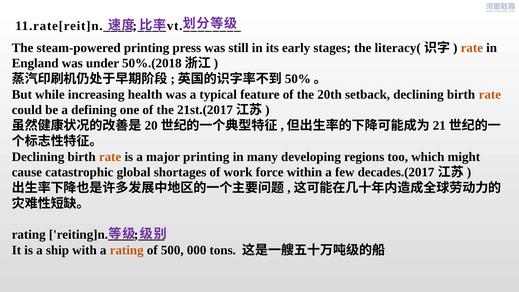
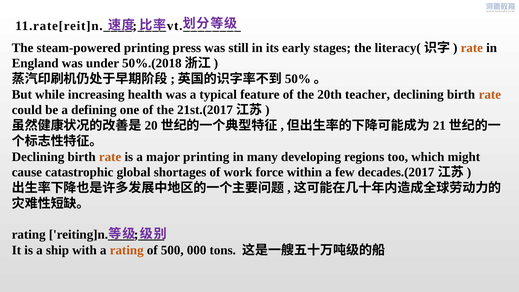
setback: setback -> teacher
